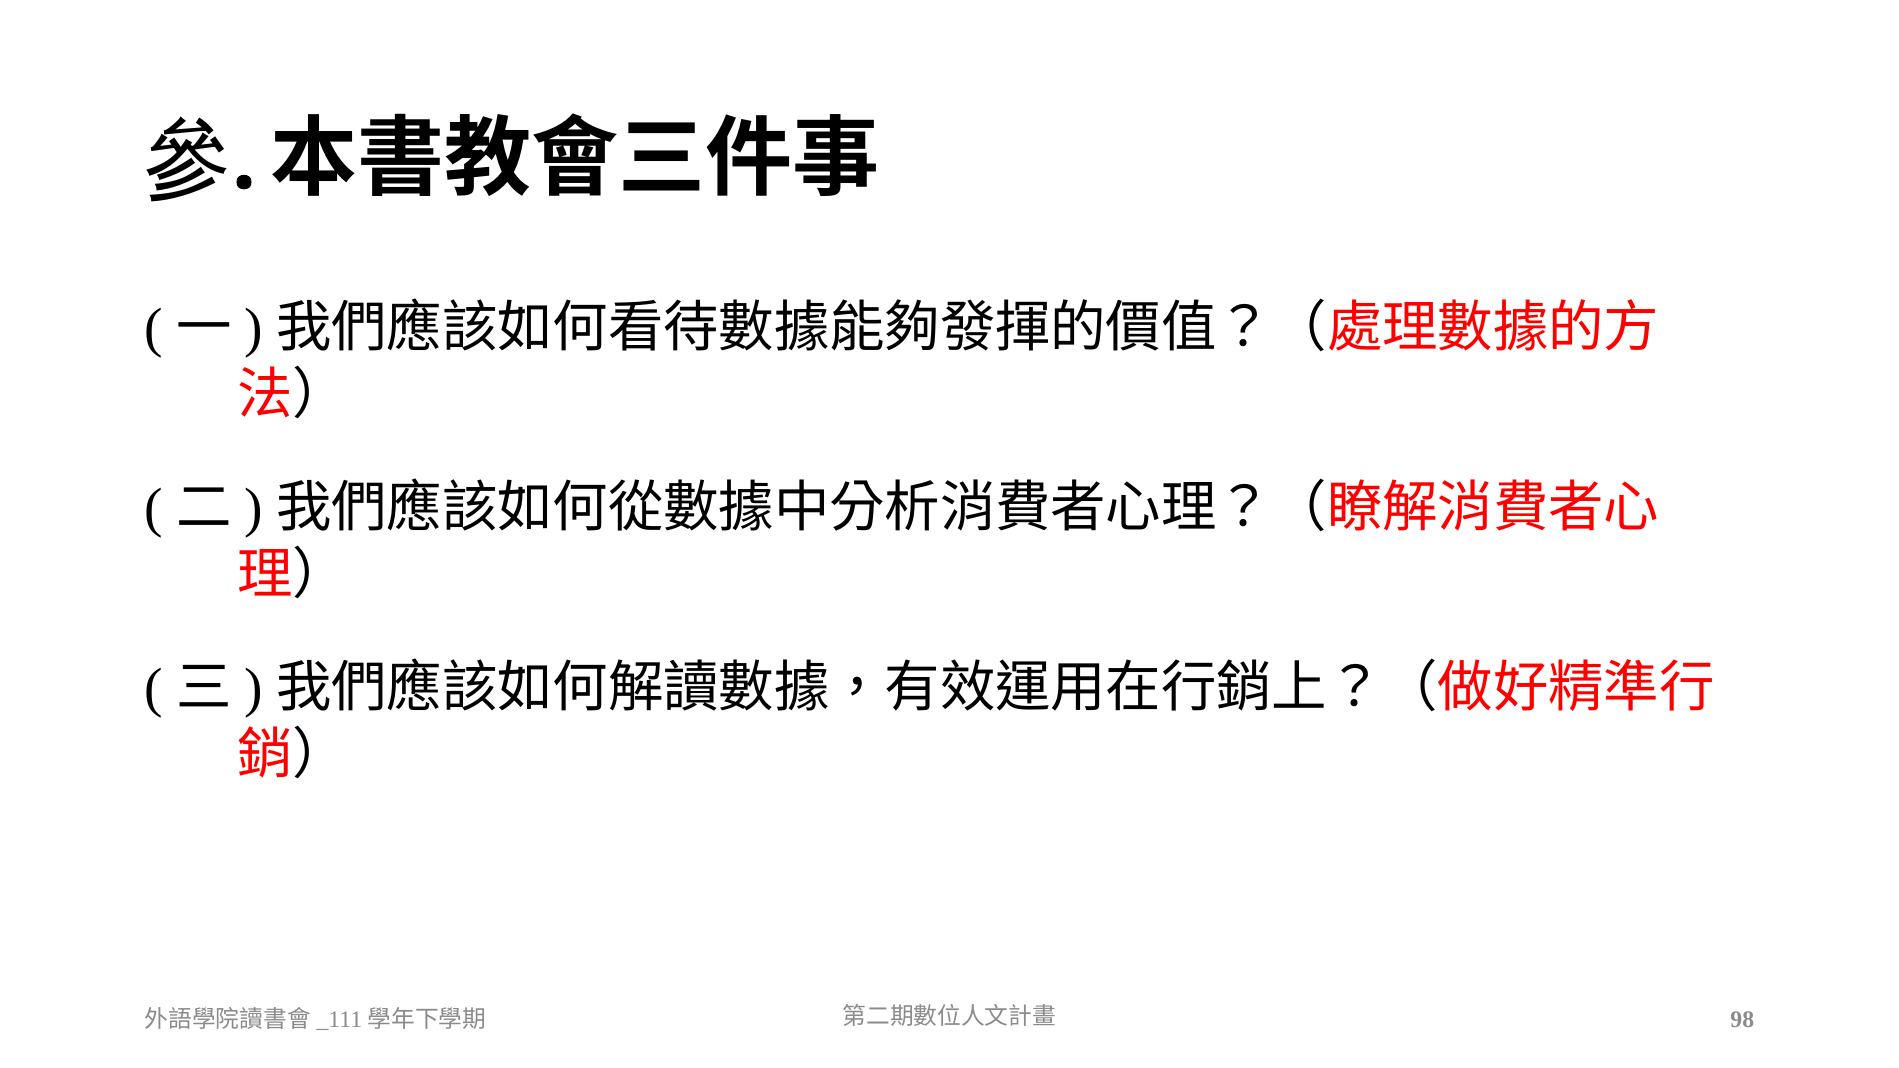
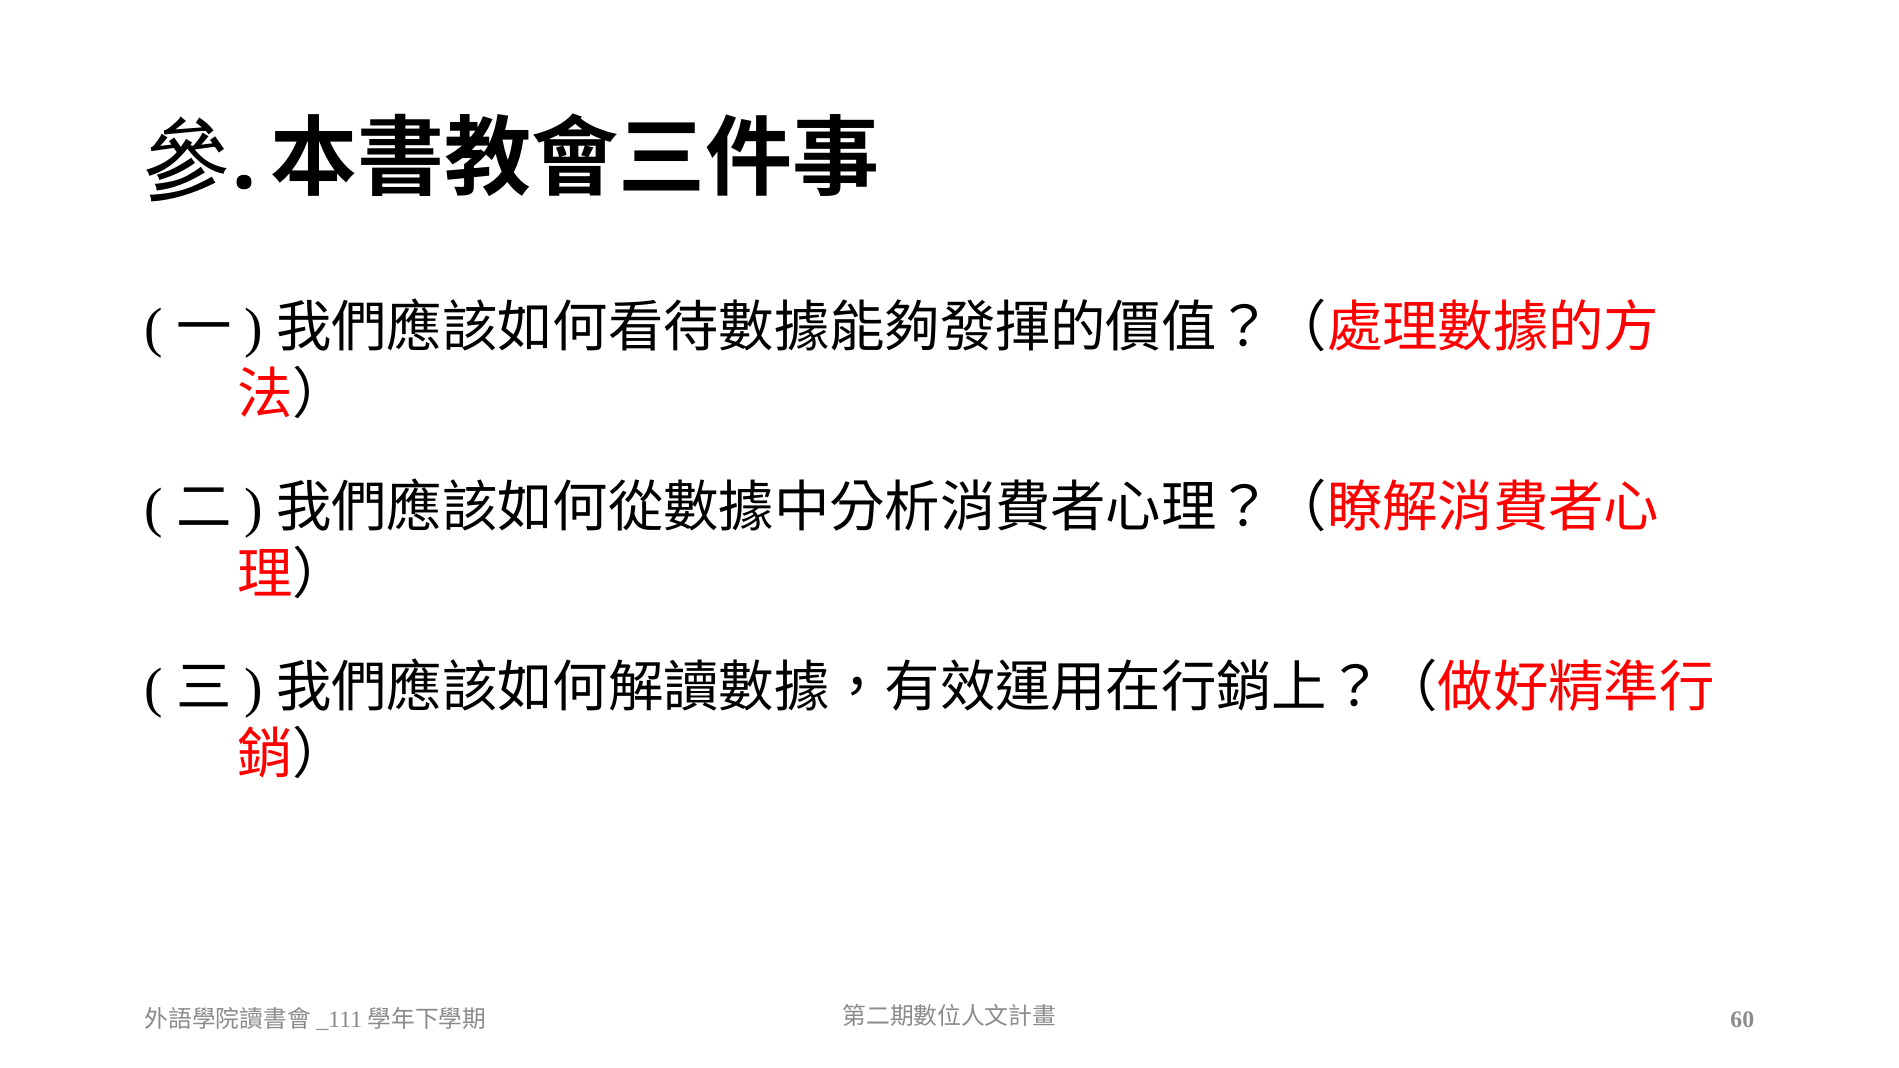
98: 98 -> 60
